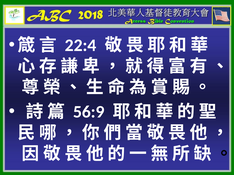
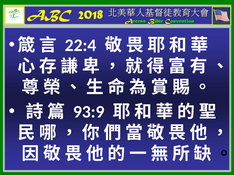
56:9: 56:9 -> 93:9
